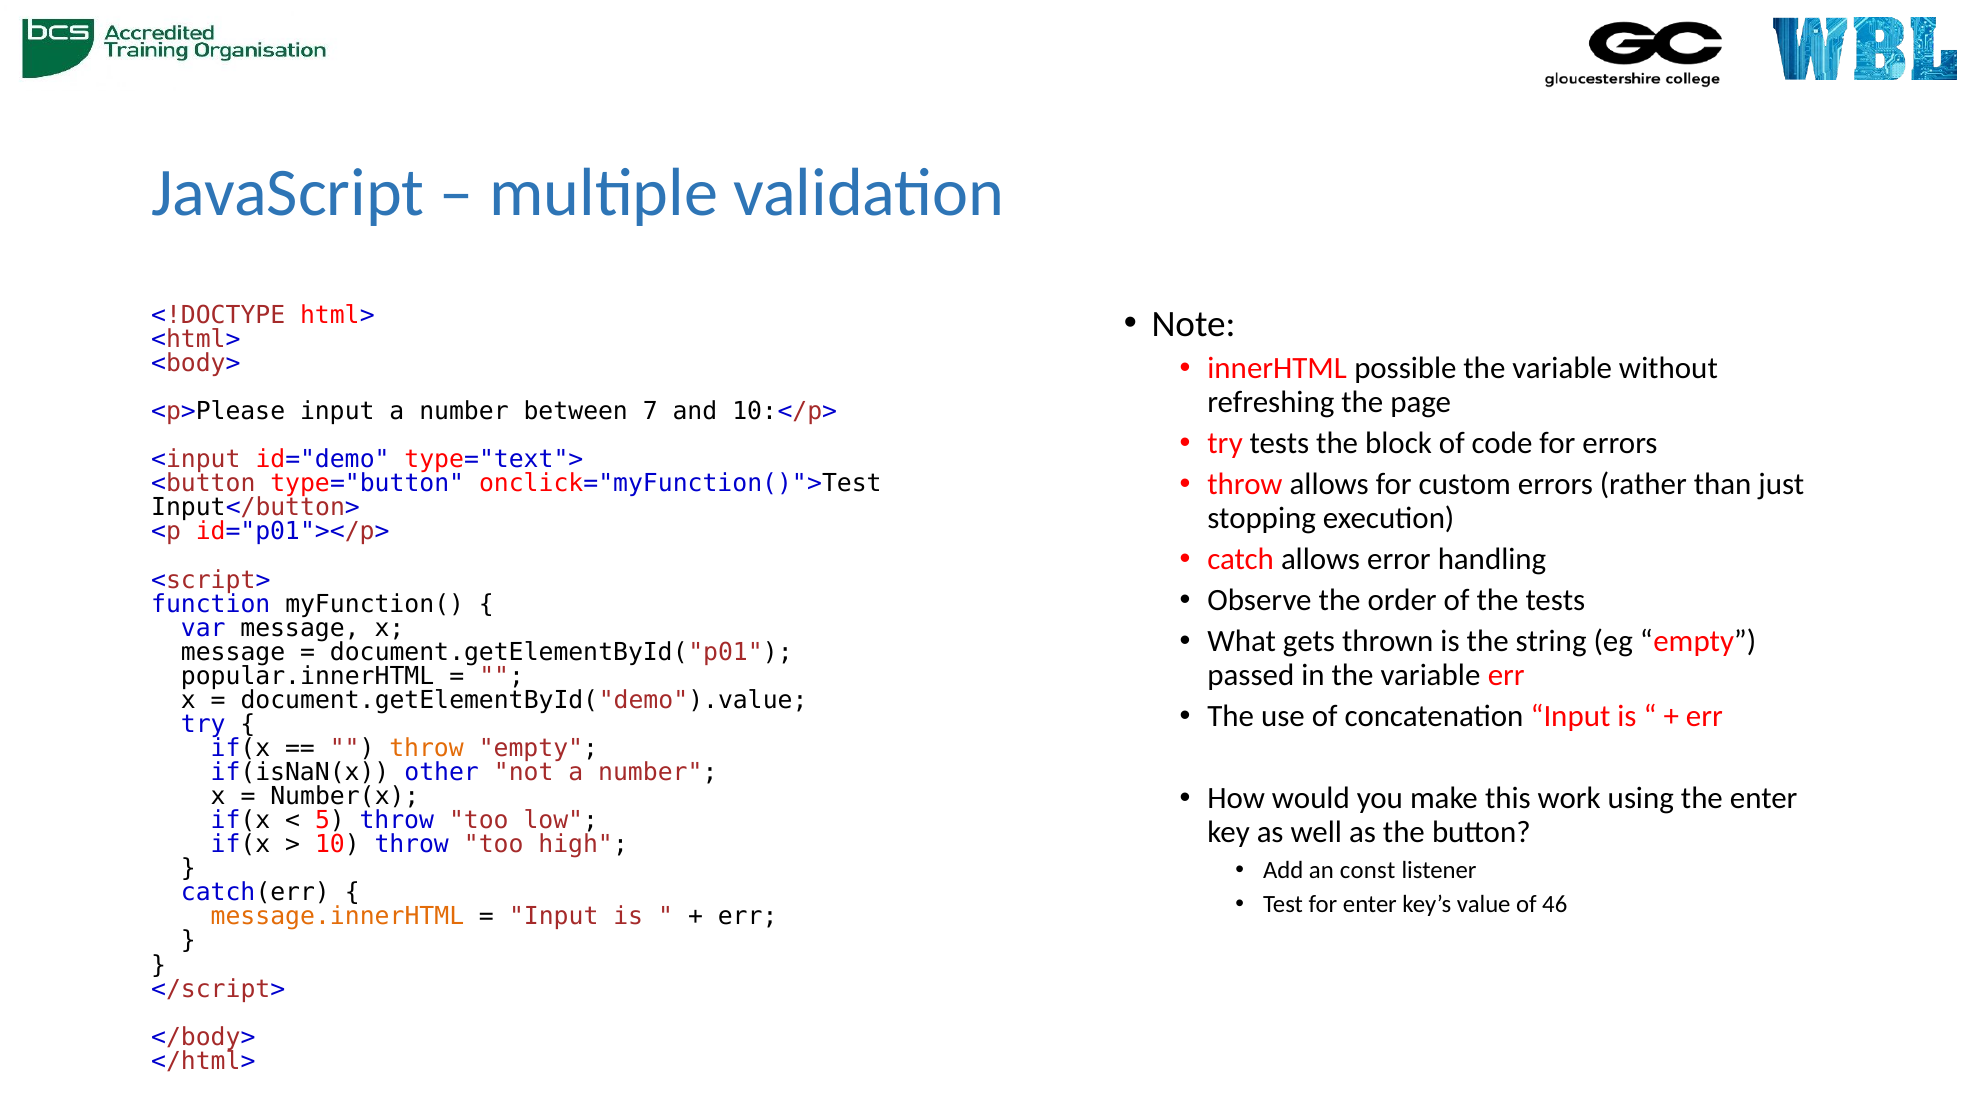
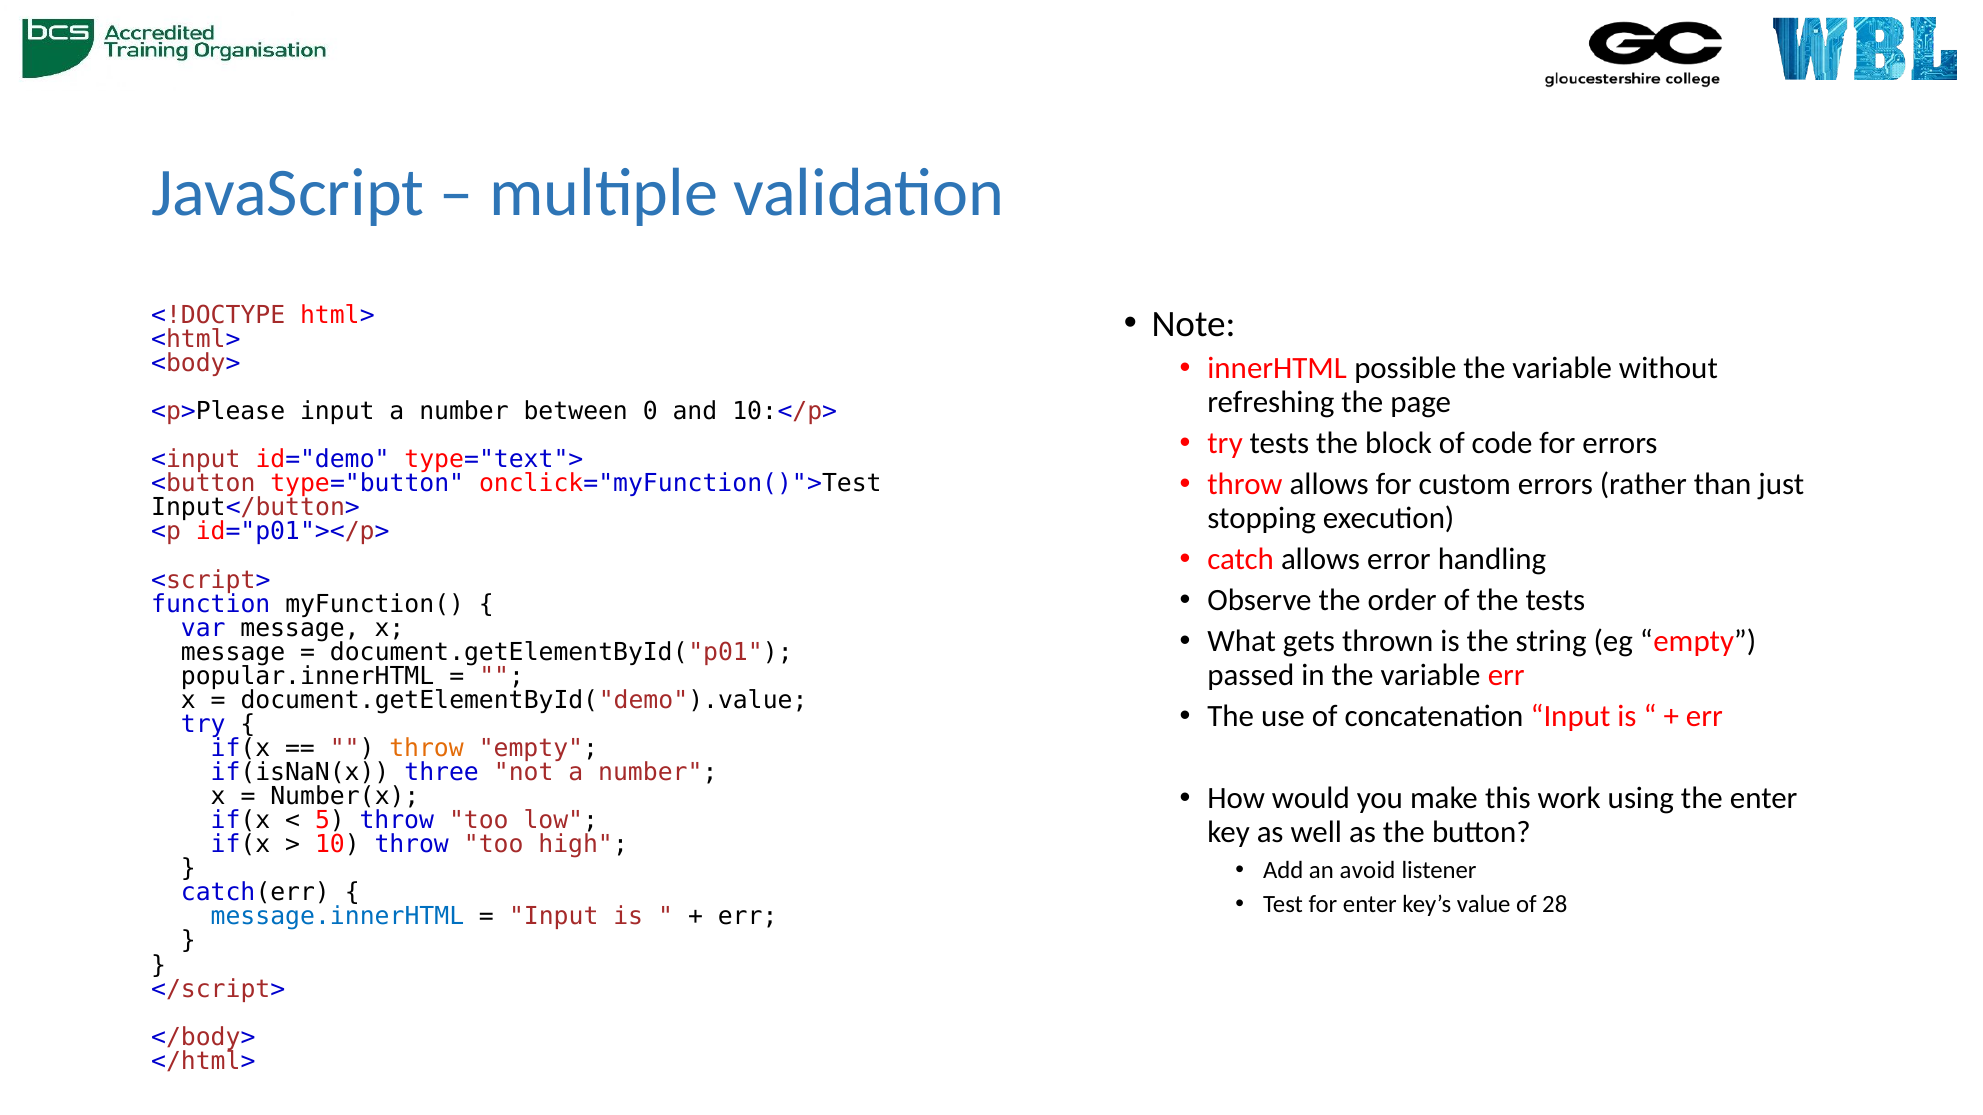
7: 7 -> 0
other: other -> three
const: const -> avoid
46: 46 -> 28
message.innerHTML colour: orange -> blue
